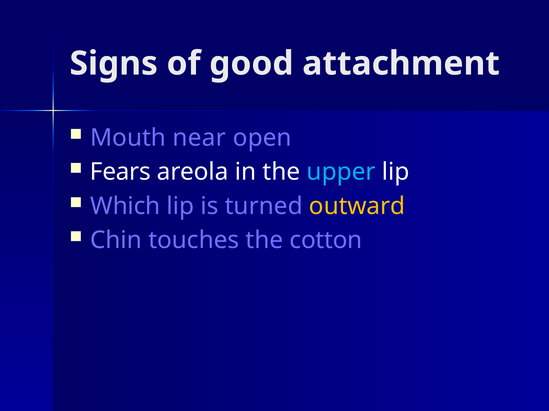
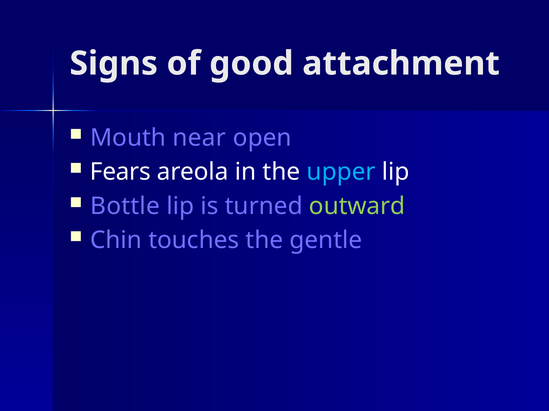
Which: Which -> Bottle
outward colour: yellow -> light green
cotton: cotton -> gentle
